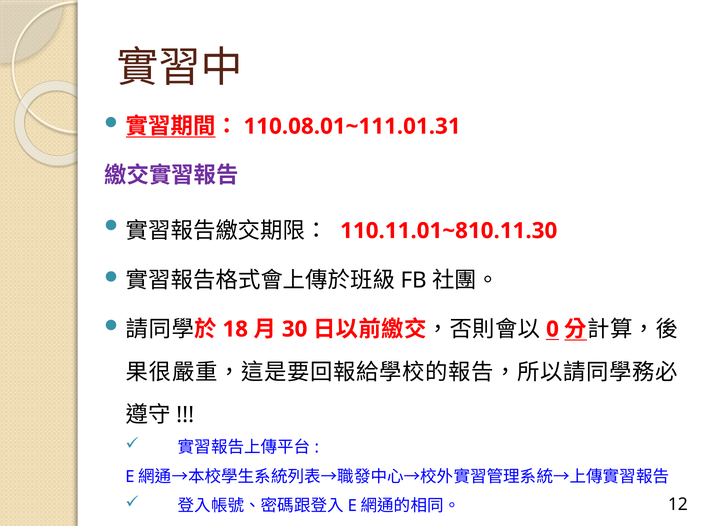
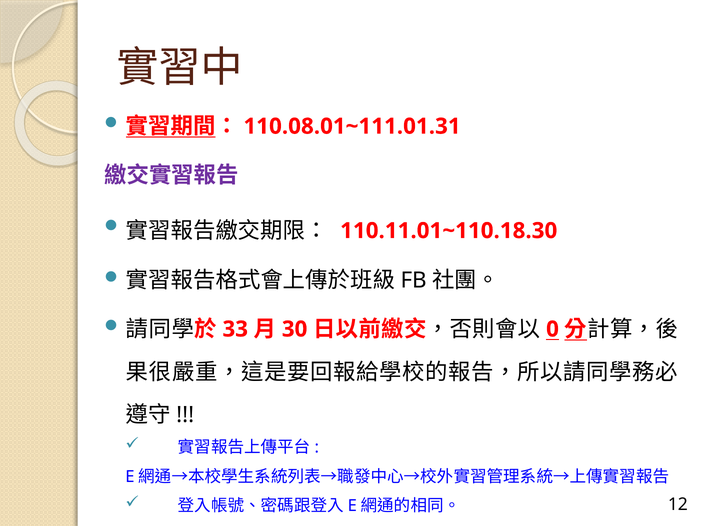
110.11.01~810.11.30: 110.11.01~810.11.30 -> 110.11.01~110.18.30
18: 18 -> 33
